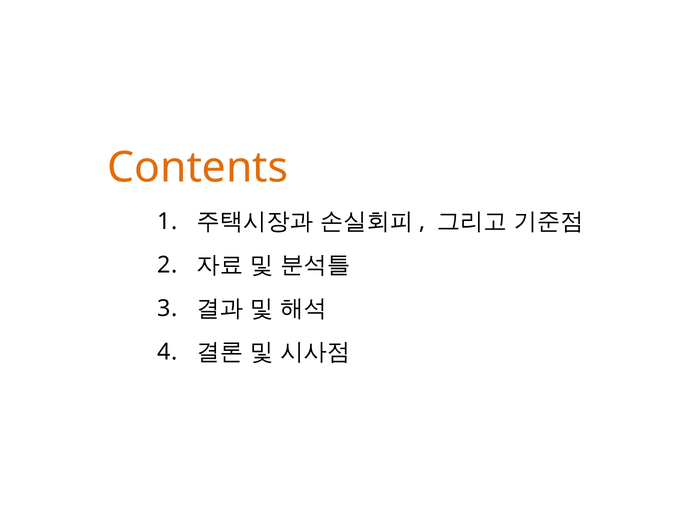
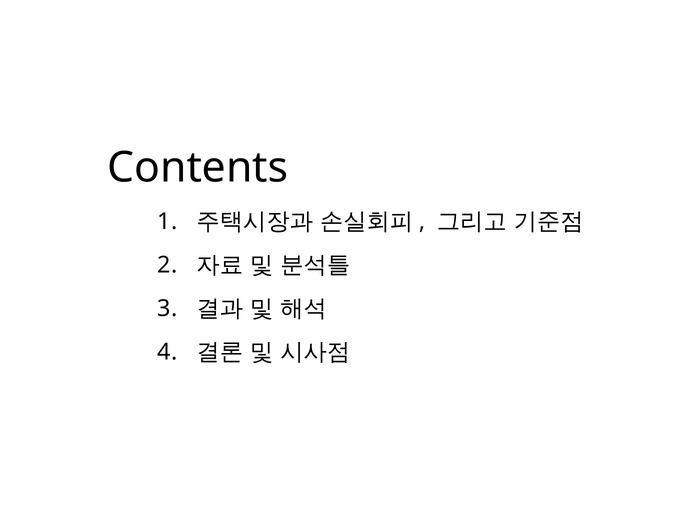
Contents colour: orange -> black
